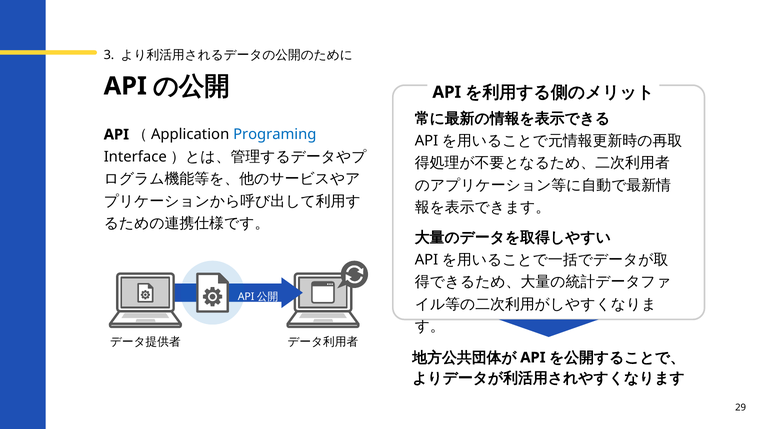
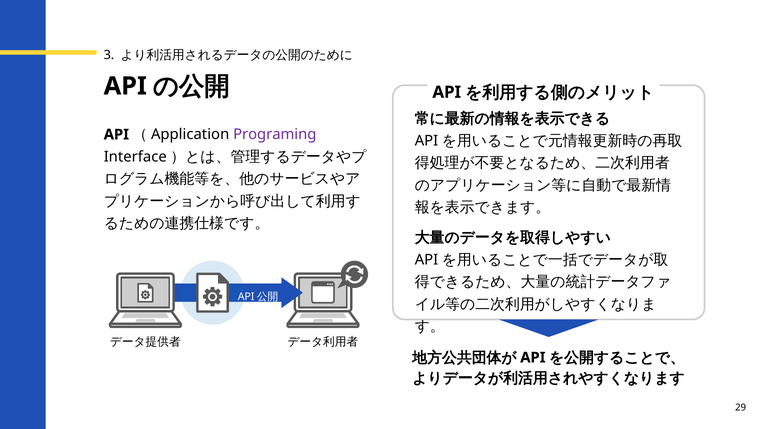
Programing colour: blue -> purple
